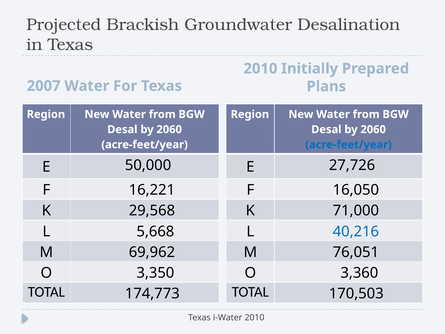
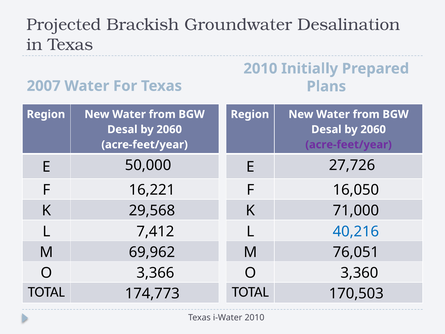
acre-feet/year at (349, 145) colour: blue -> purple
5,668: 5,668 -> 7,412
3,350: 3,350 -> 3,366
